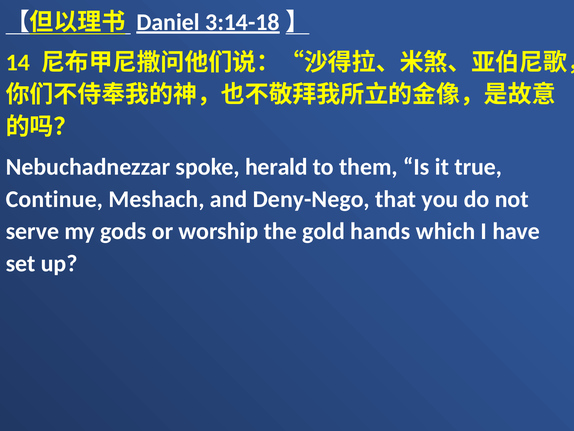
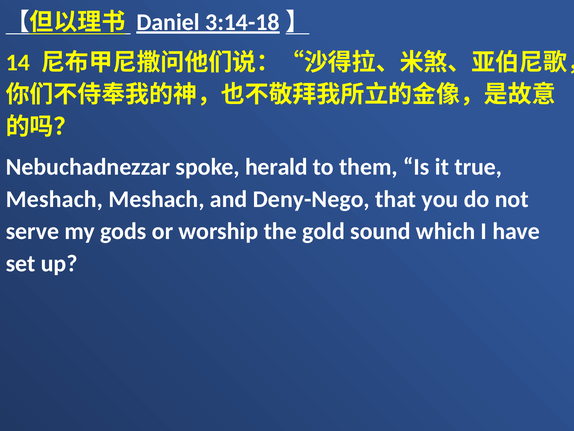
Continue at (54, 199): Continue -> Meshach
hands: hands -> sound
